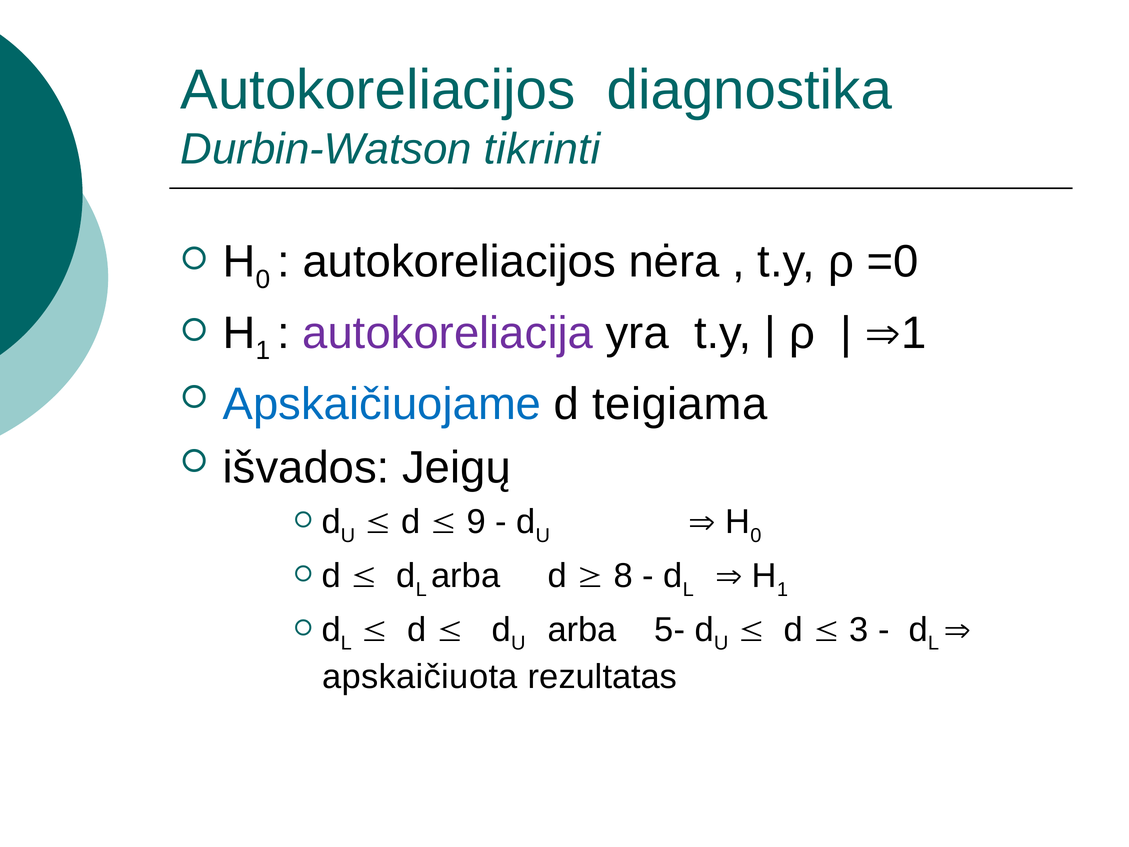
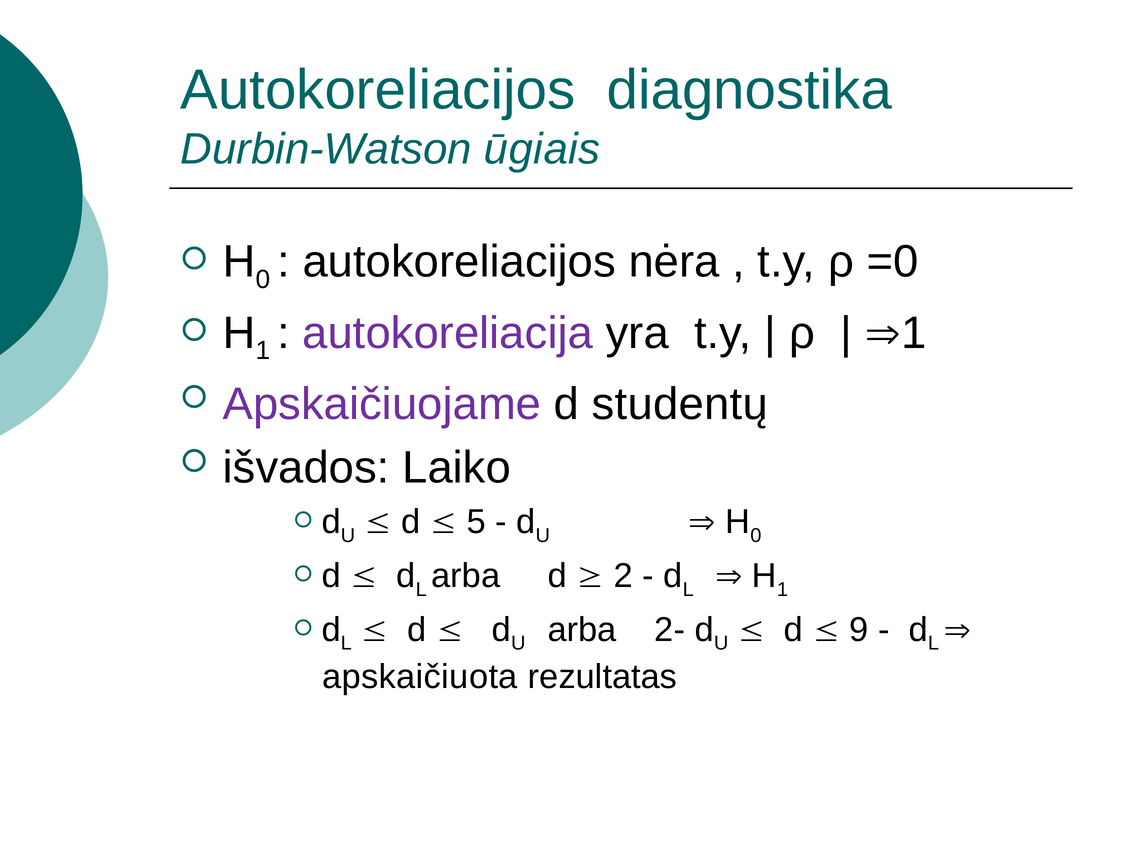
tikrinti: tikrinti -> ūgiais
Apskaičiuojame colour: blue -> purple
teigiama: teigiama -> studentų
Jeigų: Jeigų -> Laiko
9: 9 -> 5
8: 8 -> 2
5-: 5- -> 2-
3: 3 -> 9
